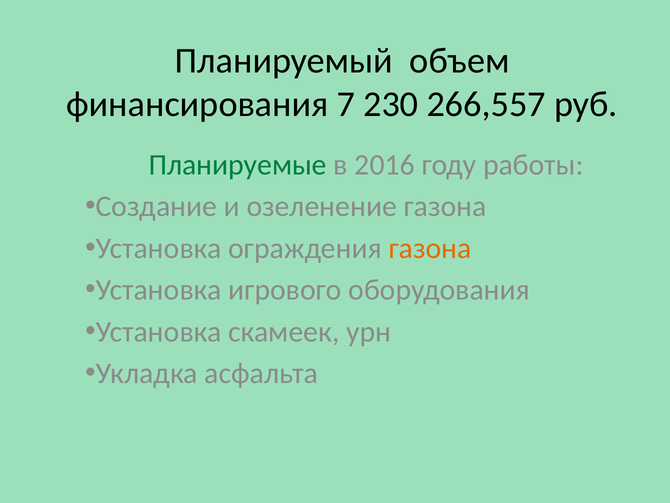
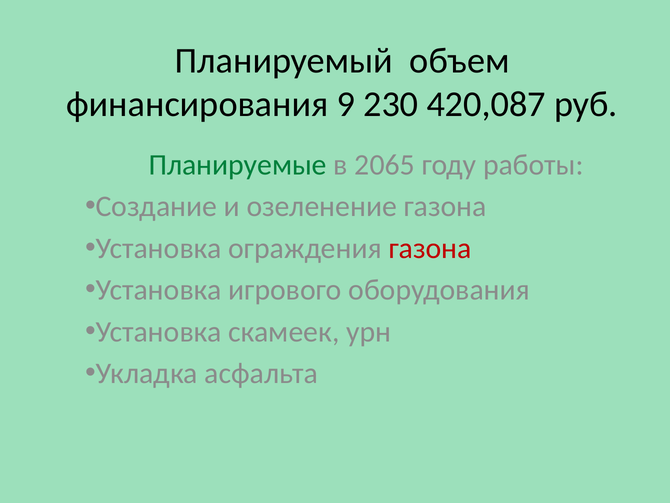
7: 7 -> 9
266,557: 266,557 -> 420,087
2016: 2016 -> 2065
газона at (430, 248) colour: orange -> red
